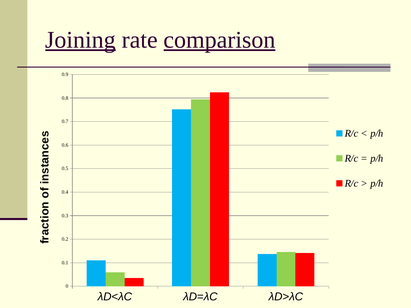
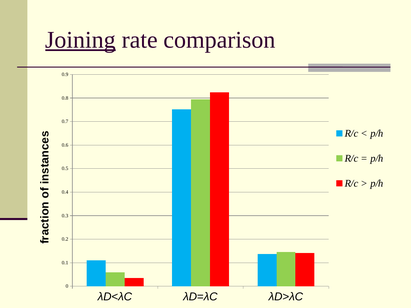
comparison underline: present -> none
